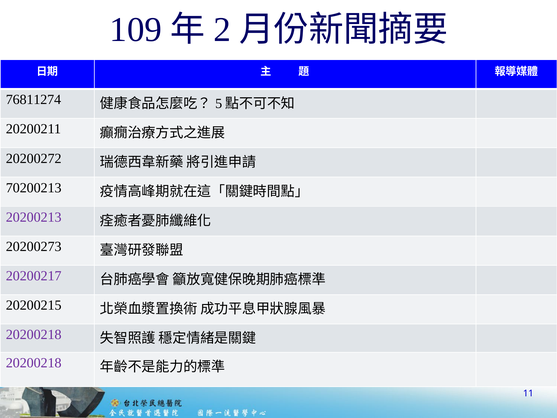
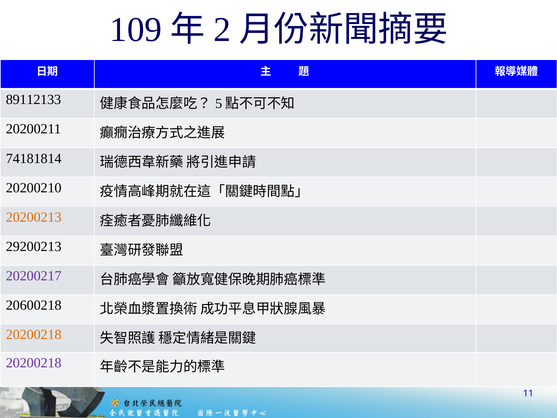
76811274: 76811274 -> 89112133
20200272: 20200272 -> 74181814
70200213: 70200213 -> 20200210
20200213 colour: purple -> orange
20200273: 20200273 -> 29200213
20200215: 20200215 -> 20600218
20200218 at (34, 334) colour: purple -> orange
